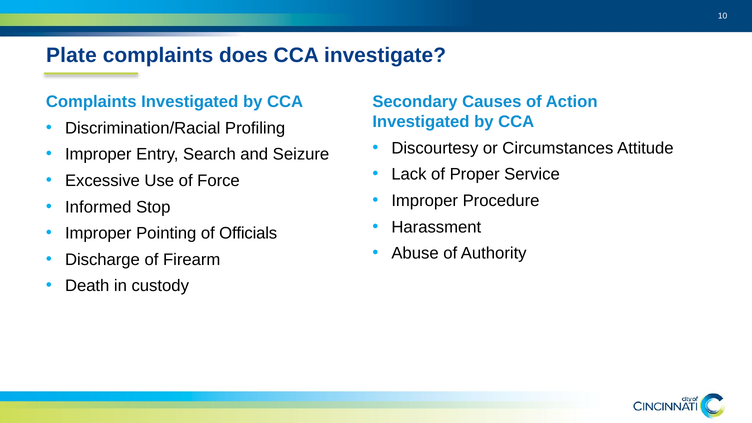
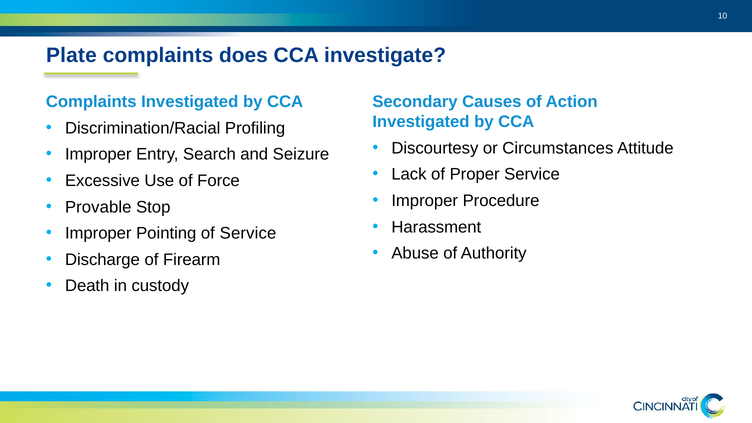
Informed: Informed -> Provable
of Officials: Officials -> Service
